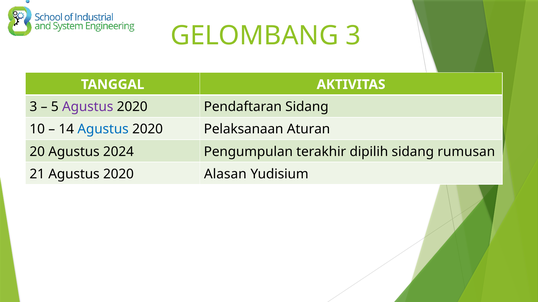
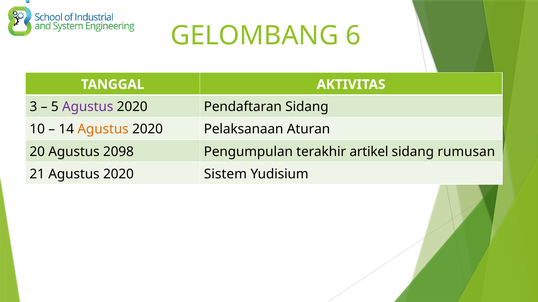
GELOMBANG 3: 3 -> 6
Agustus at (103, 129) colour: blue -> orange
2024: 2024 -> 2098
dipilih: dipilih -> artikel
Alasan: Alasan -> Sistem
